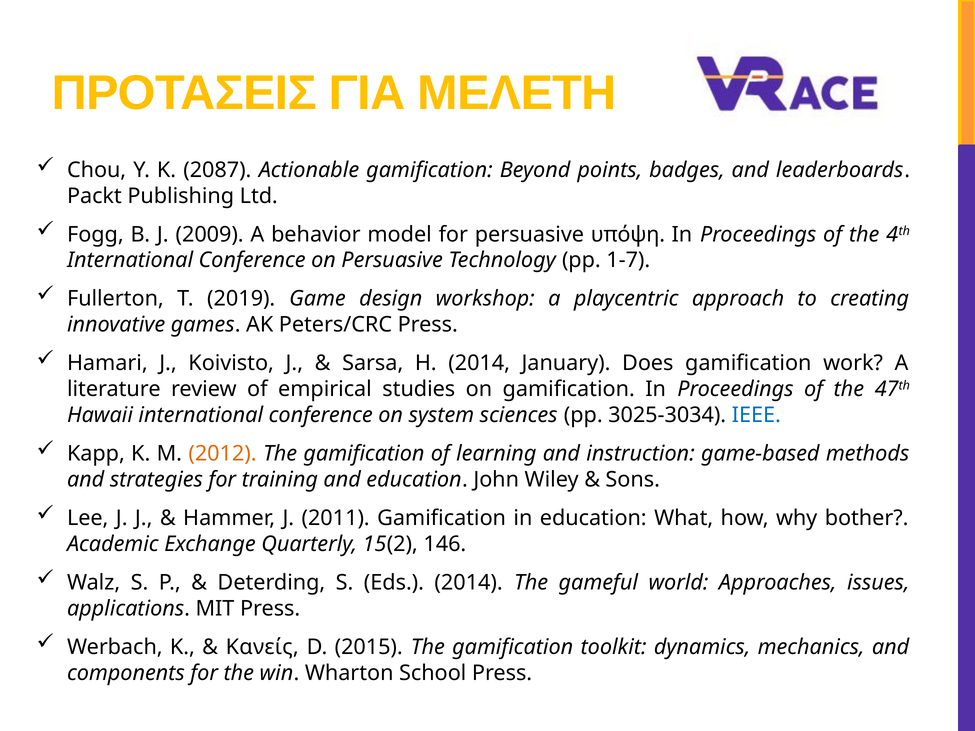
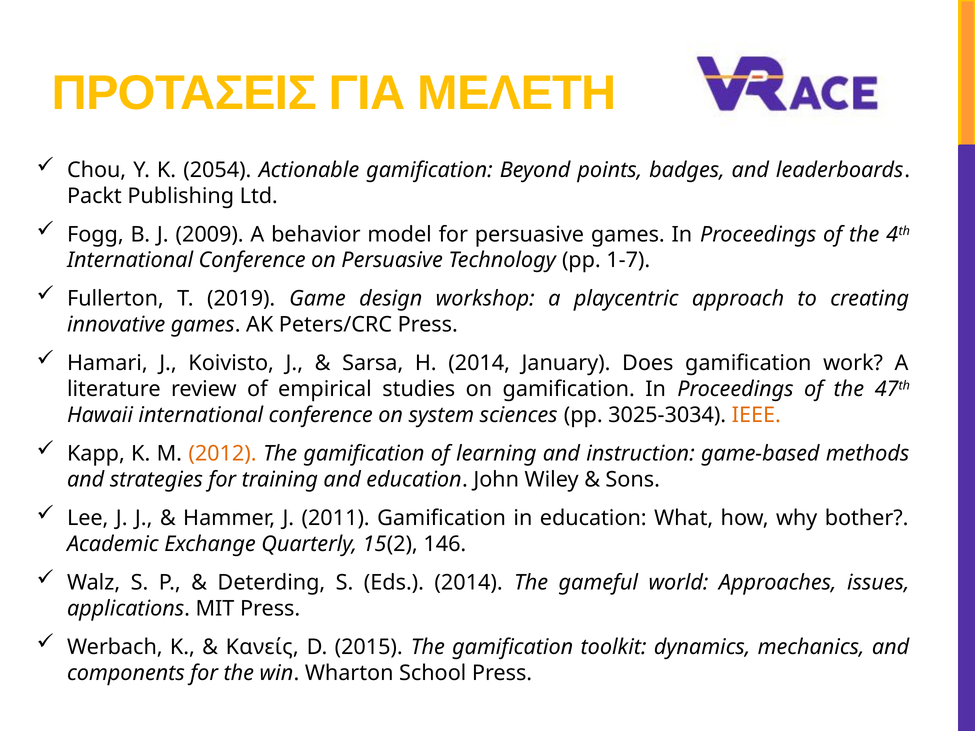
2087: 2087 -> 2054
persuasive υπόψη: υπόψη -> games
IEEE colour: blue -> orange
